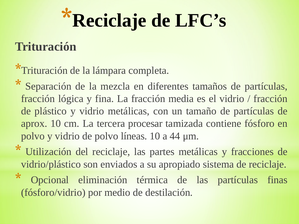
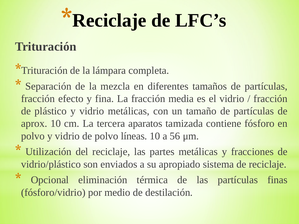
lógica: lógica -> efecto
procesar: procesar -> aparatos
44: 44 -> 56
